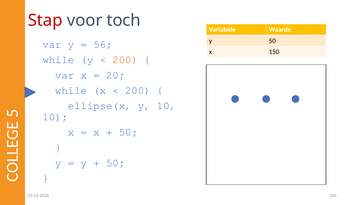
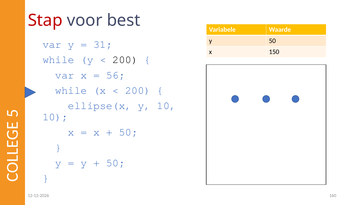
toch: toch -> best
56: 56 -> 31
200 at (125, 60) colour: orange -> black
20: 20 -> 56
